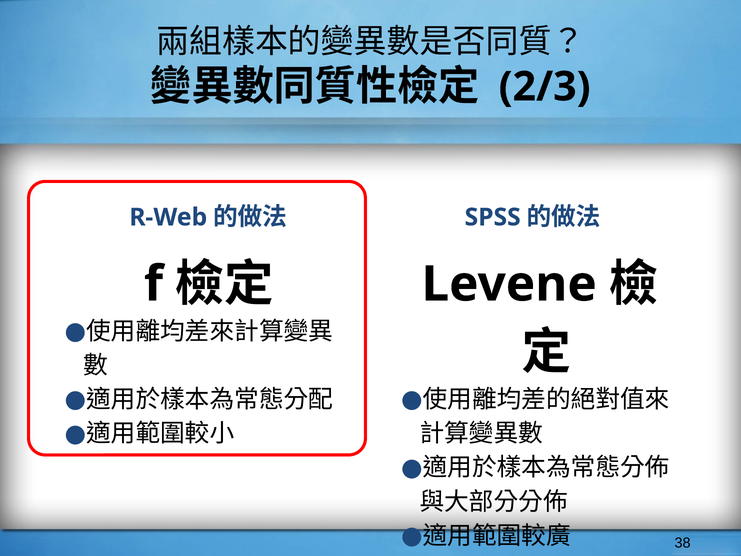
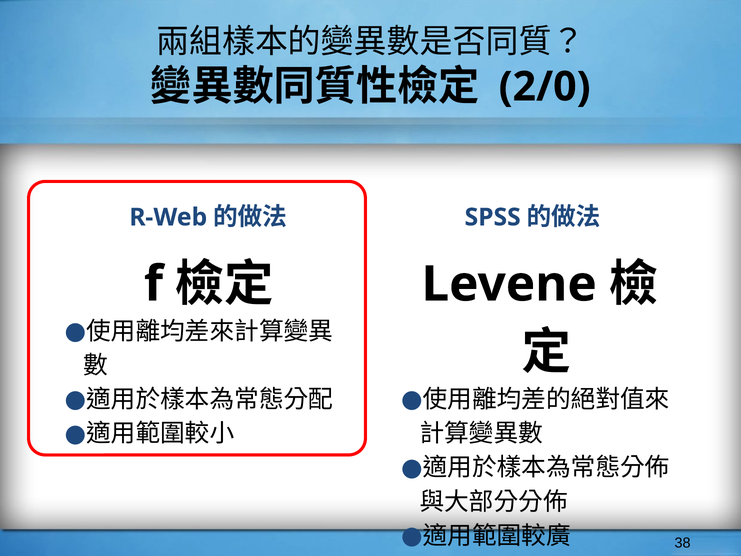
2/3: 2/3 -> 2/0
